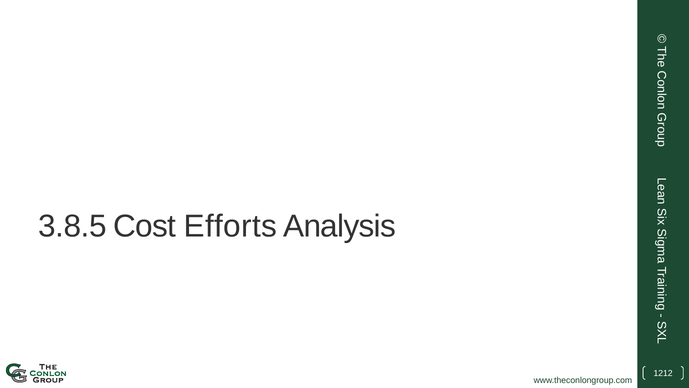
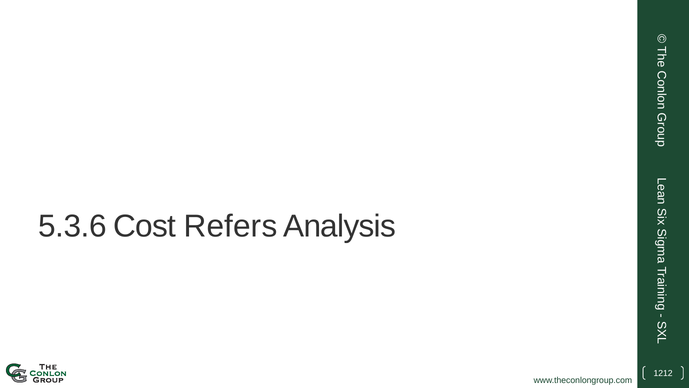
3.8.5: 3.8.5 -> 5.3.6
Efforts: Efforts -> Refers
